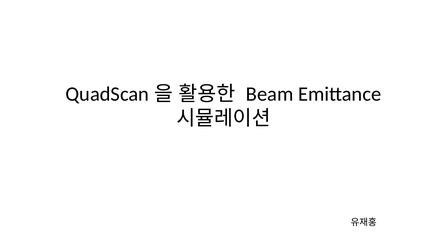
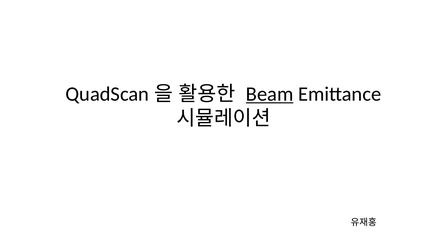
Beam underline: none -> present
